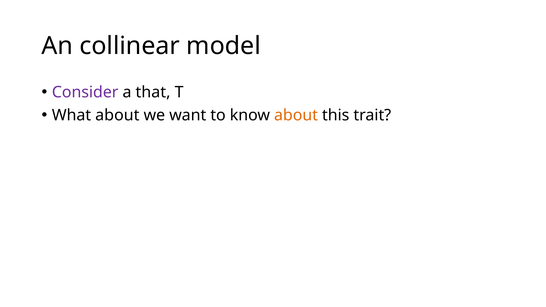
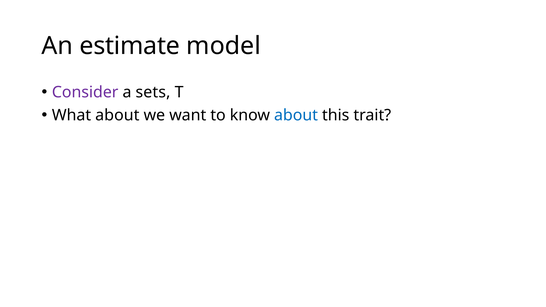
collinear: collinear -> estimate
that: that -> sets
about at (296, 115) colour: orange -> blue
